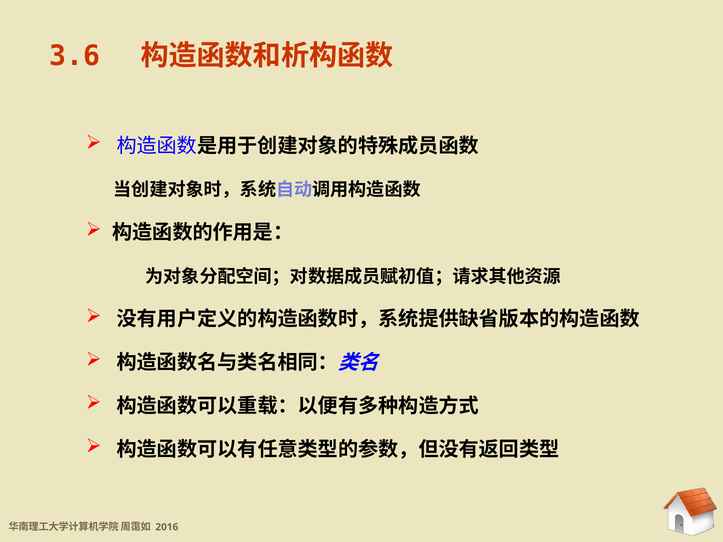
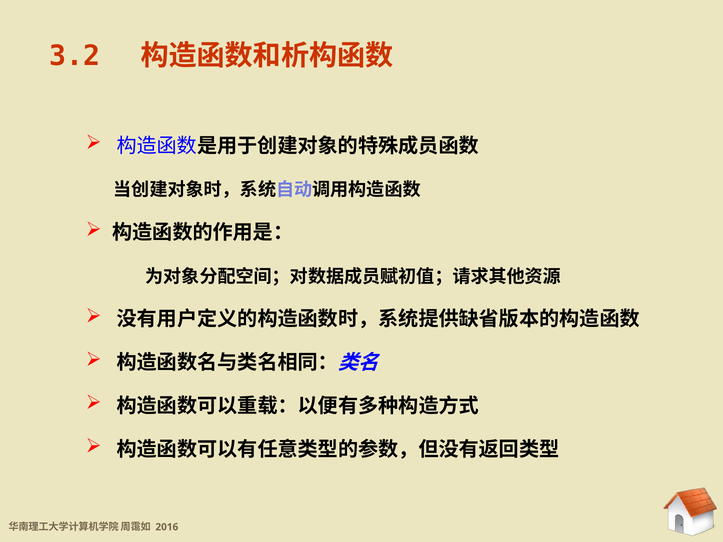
3.6: 3.6 -> 3.2
